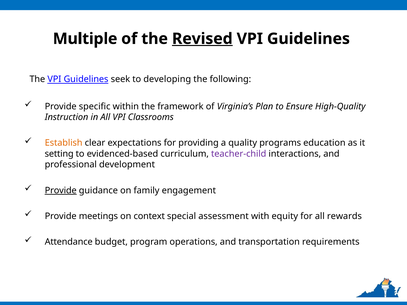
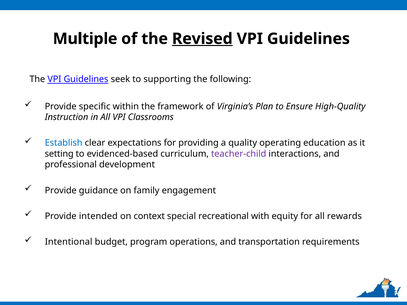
developing: developing -> supporting
Establish colour: orange -> blue
programs: programs -> operating
Provide at (61, 191) underline: present -> none
meetings: meetings -> intended
assessment: assessment -> recreational
Attendance: Attendance -> Intentional
